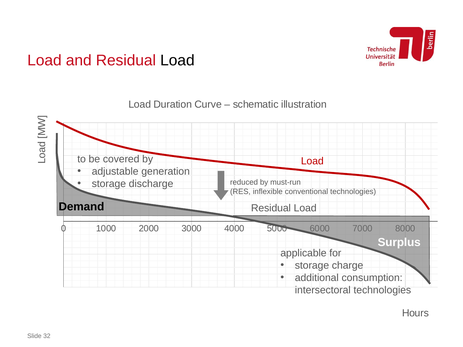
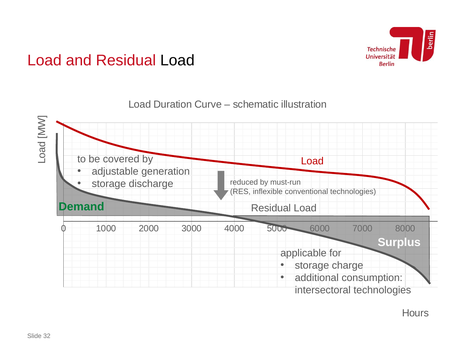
Demand colour: black -> green
